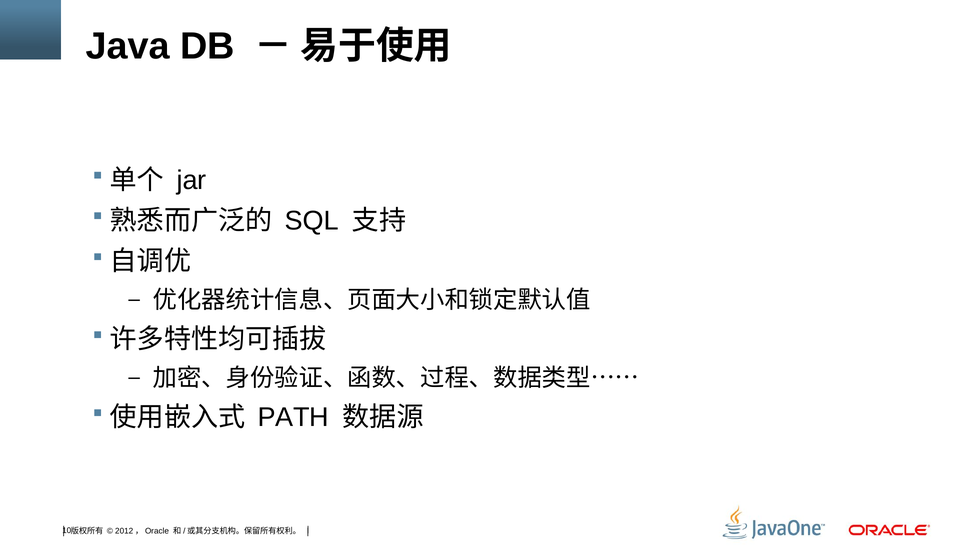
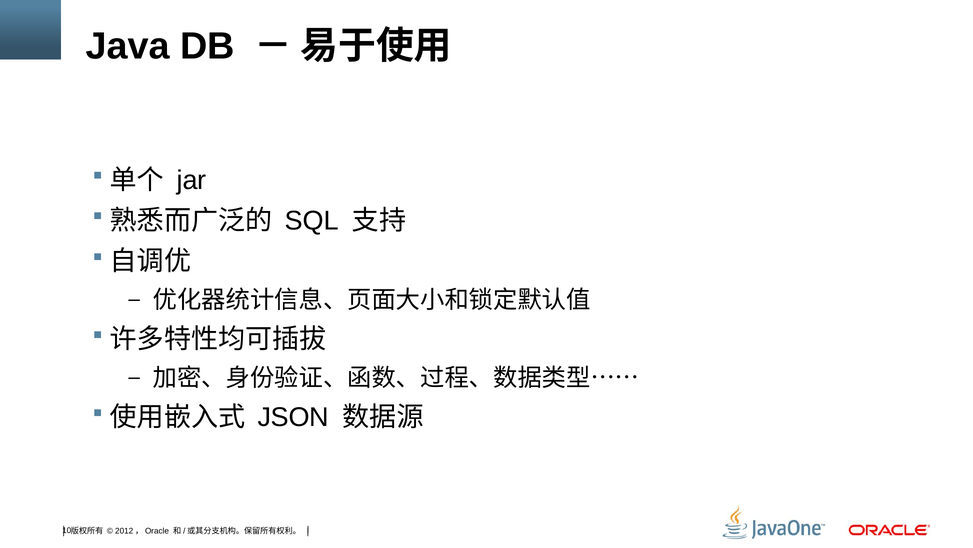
PATH: PATH -> JSON
